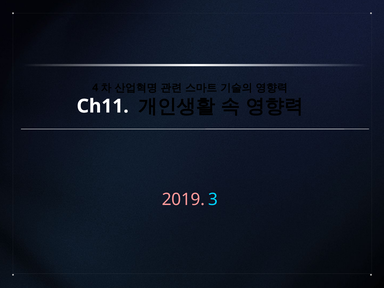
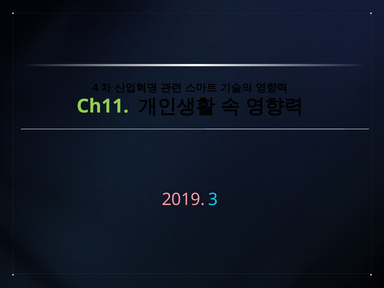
Ch11 colour: white -> light green
